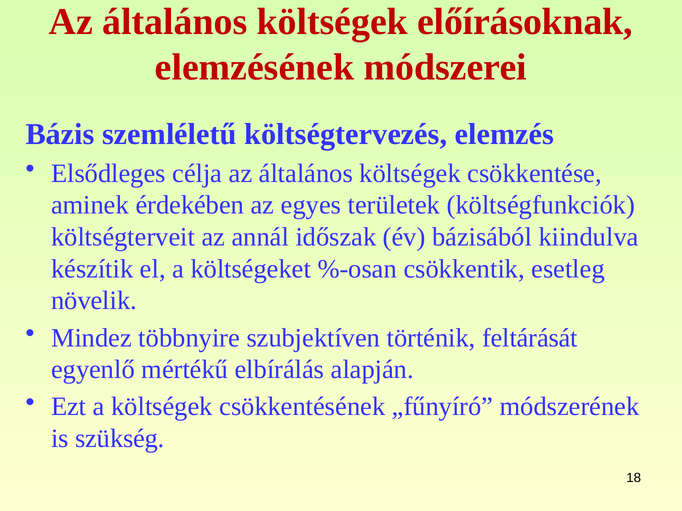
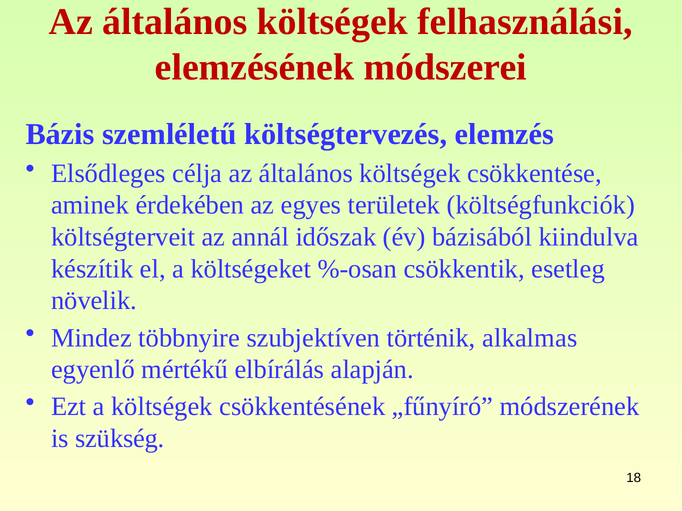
előírásoknak: előírásoknak -> felhasználási
feltárását: feltárását -> alkalmas
